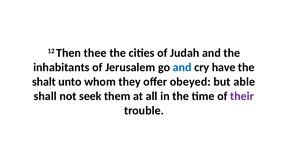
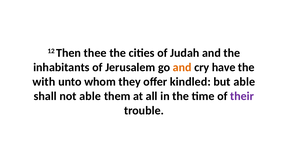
and at (182, 67) colour: blue -> orange
shalt: shalt -> with
obeyed: obeyed -> kindled
not seek: seek -> able
